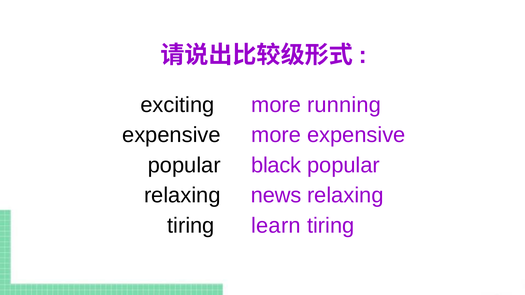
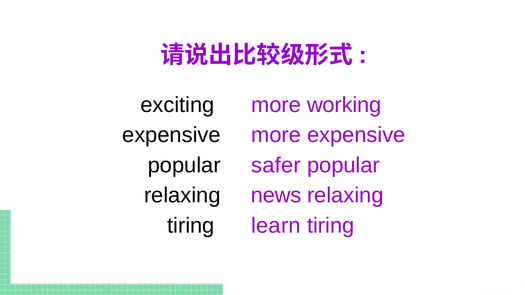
running: running -> working
black: black -> safer
